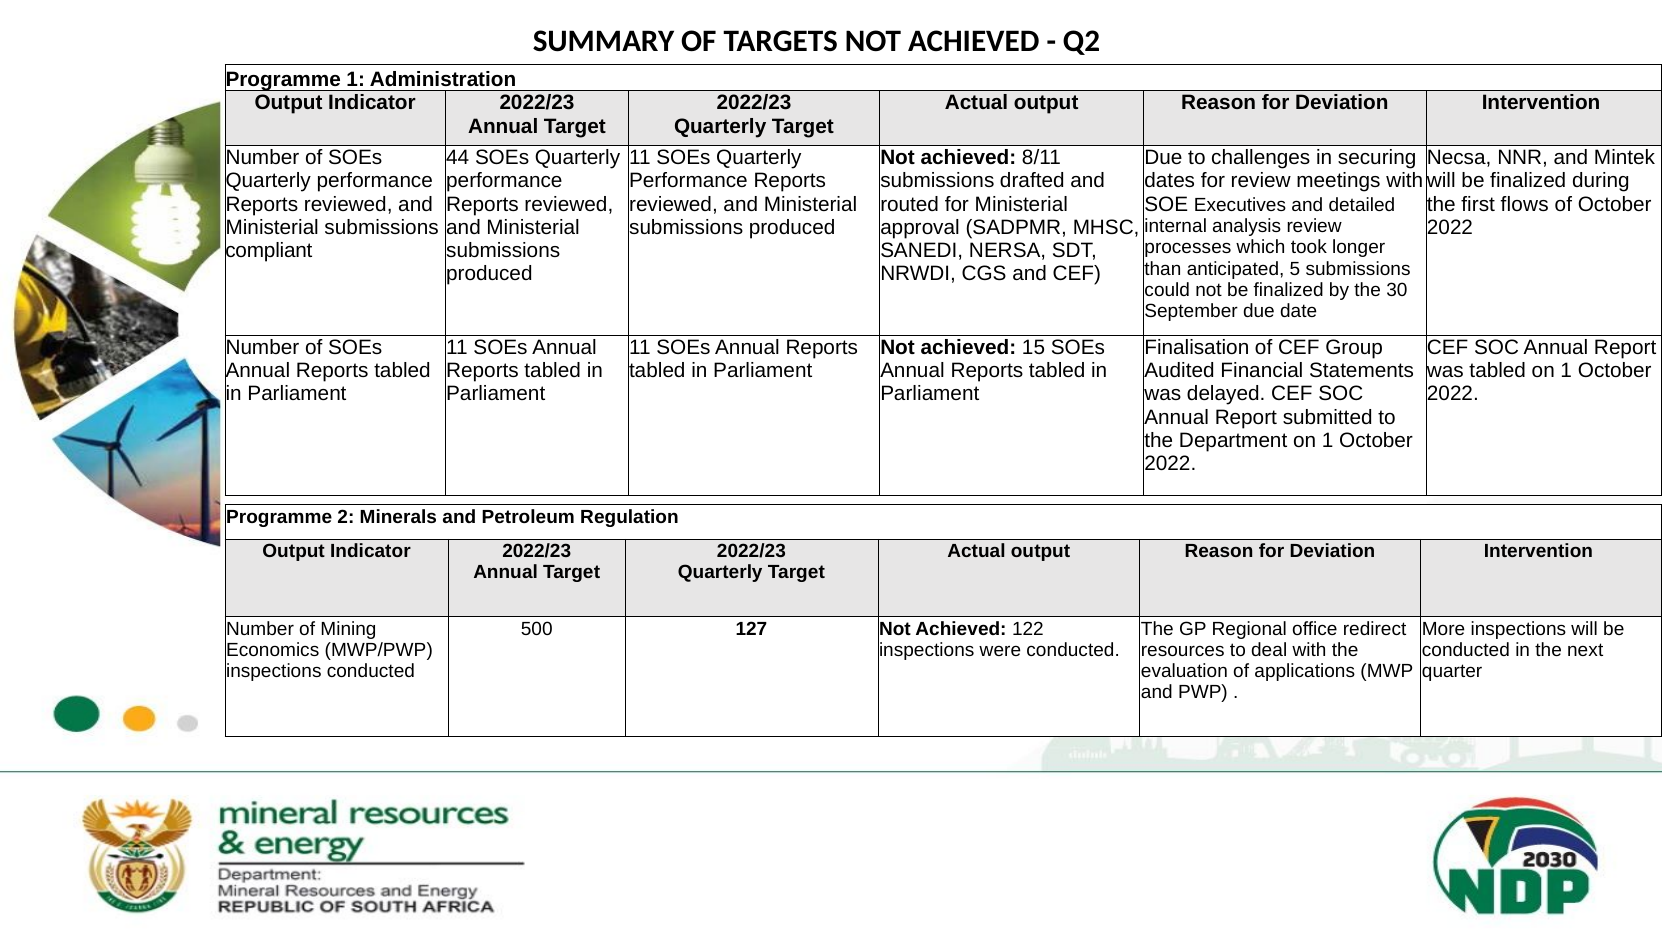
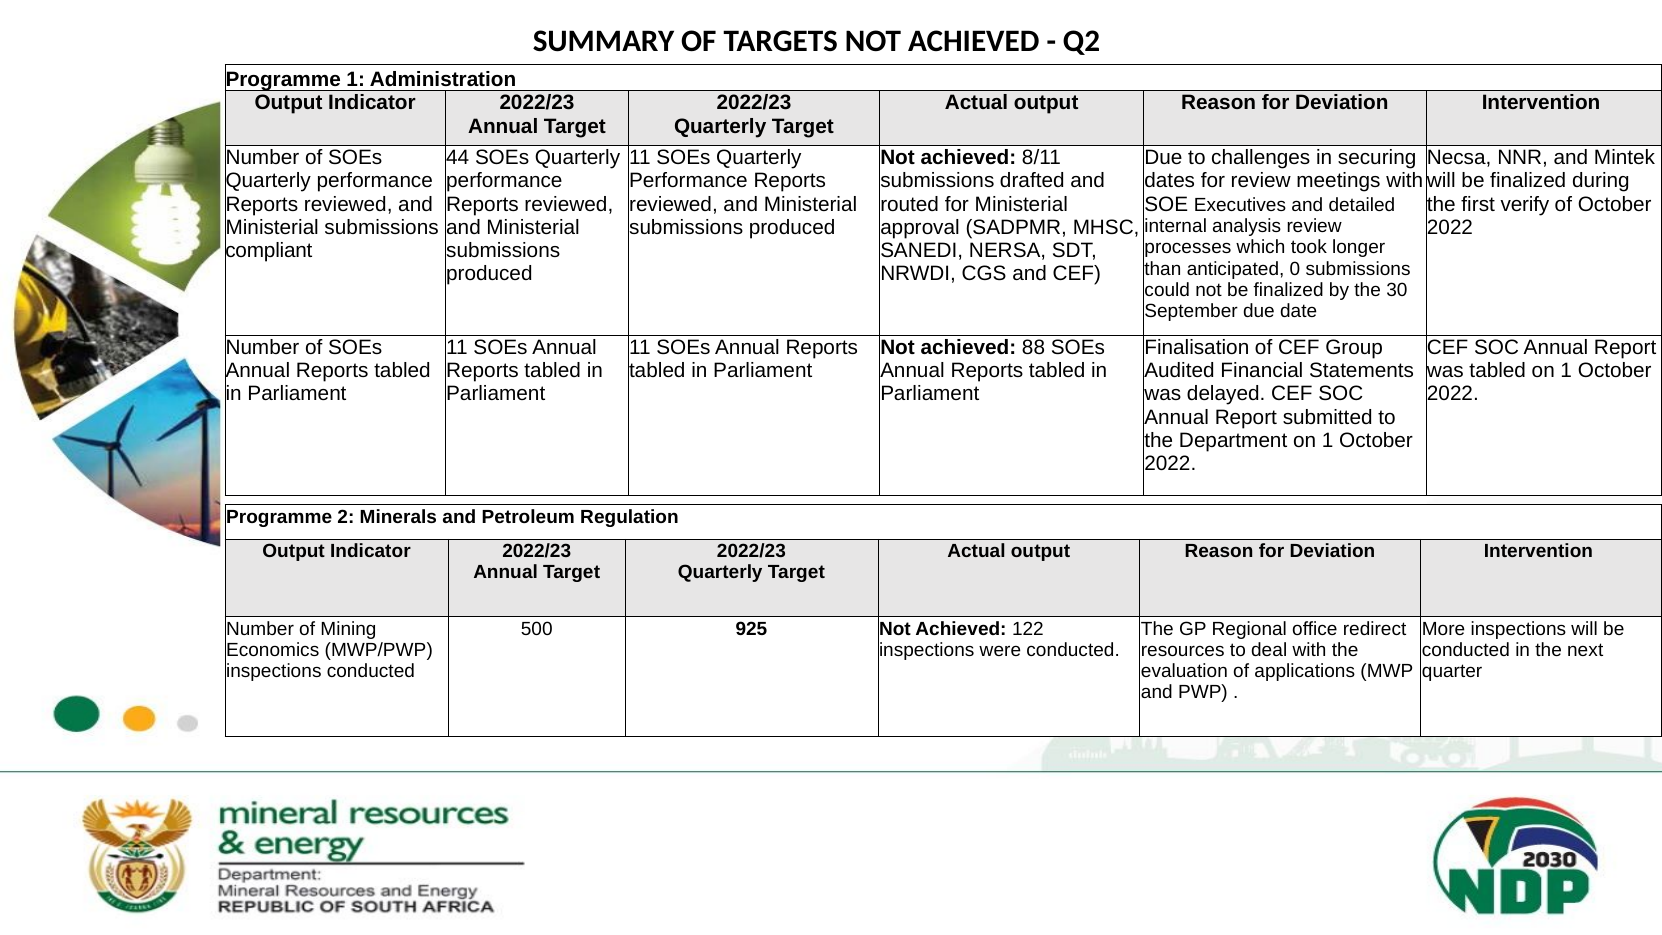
flows: flows -> verify
5: 5 -> 0
15: 15 -> 88
127: 127 -> 925
